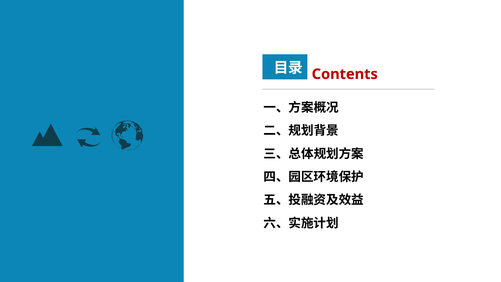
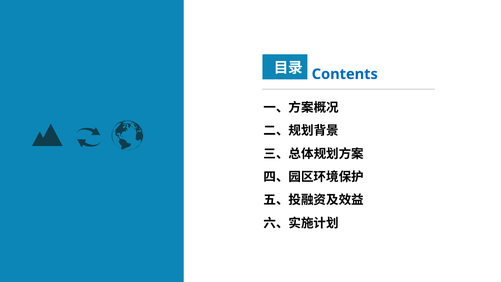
Contents colour: red -> blue
